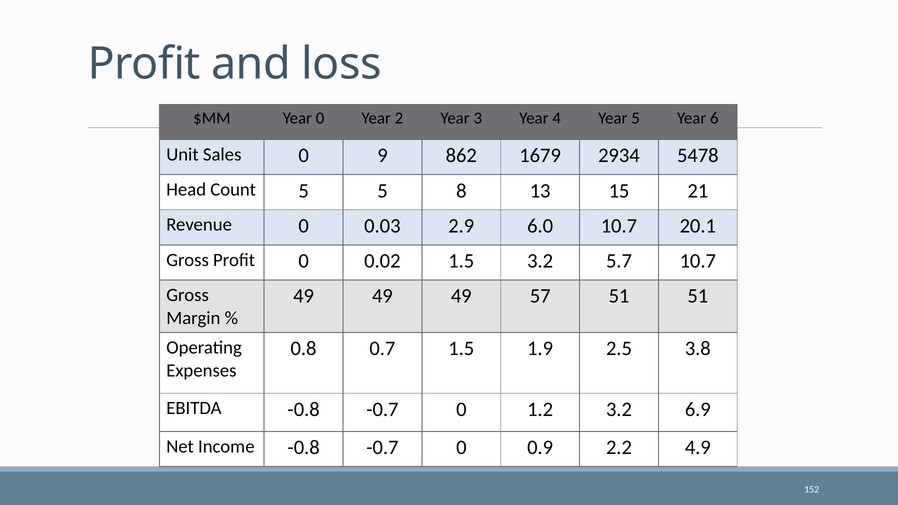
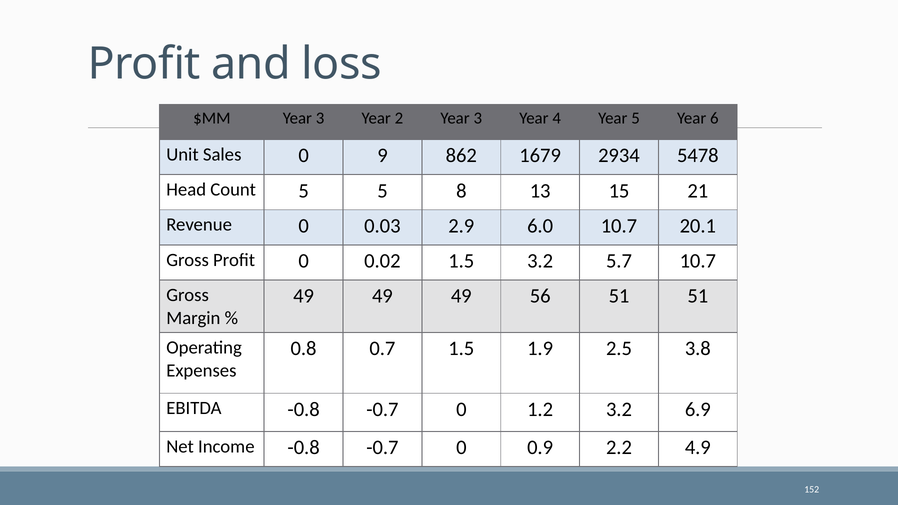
$MM Year 0: 0 -> 3
57: 57 -> 56
